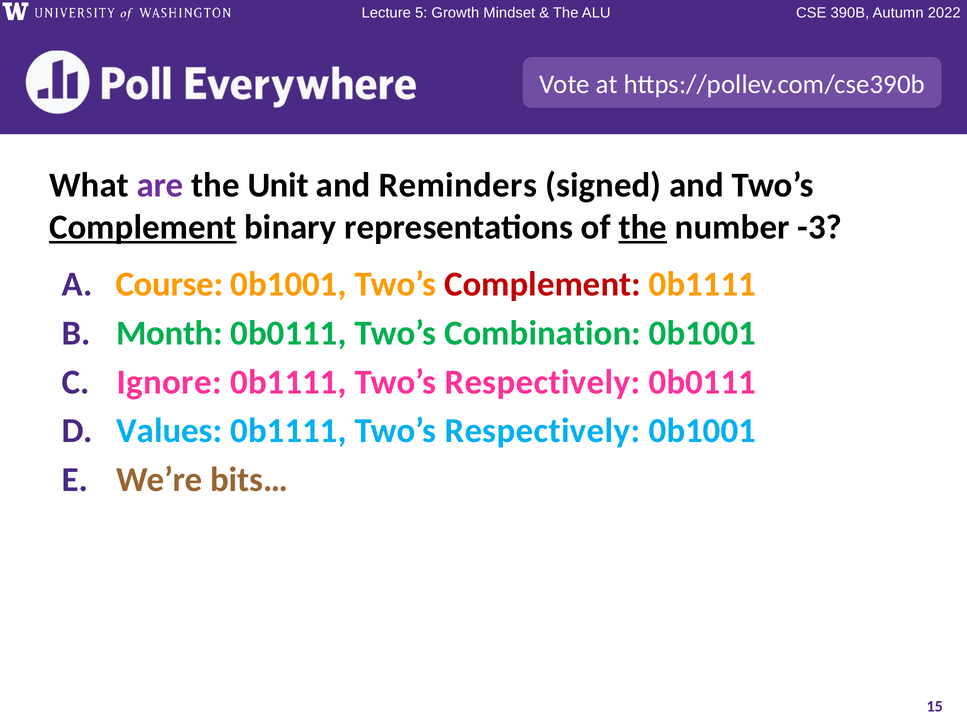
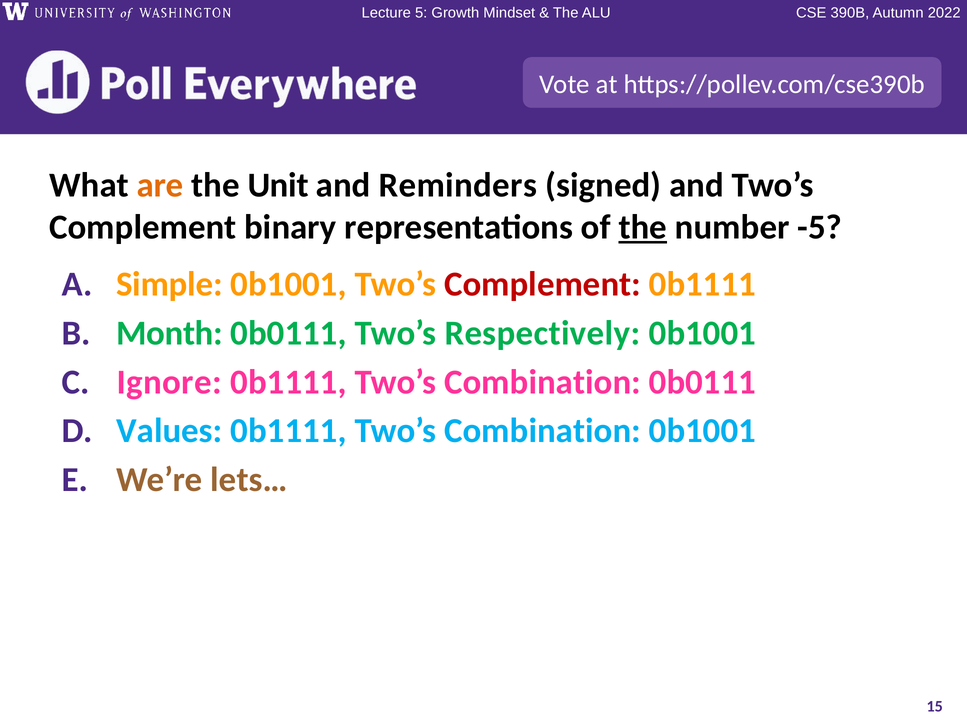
are colour: purple -> orange
Complement at (143, 227) underline: present -> none
-3: -3 -> -5
Course: Course -> Simple
Combination: Combination -> Respectively
Respectively at (542, 382): Respectively -> Combination
Respectively at (542, 431): Respectively -> Combination
bits…: bits… -> lets…
